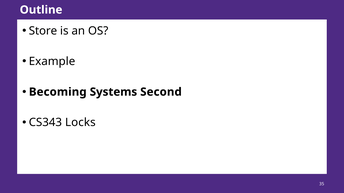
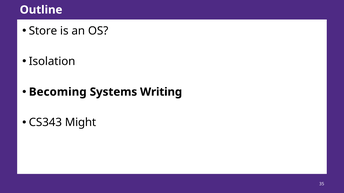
Example: Example -> Isolation
Second: Second -> Writing
Locks: Locks -> Might
